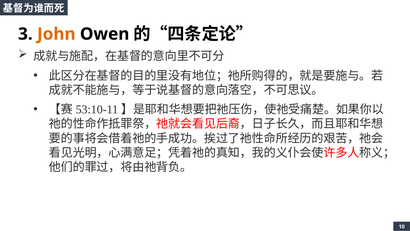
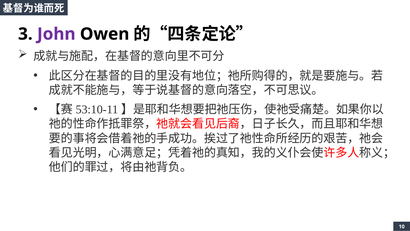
John colour: orange -> purple
